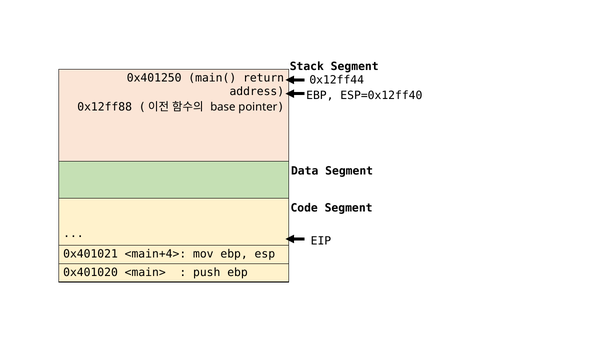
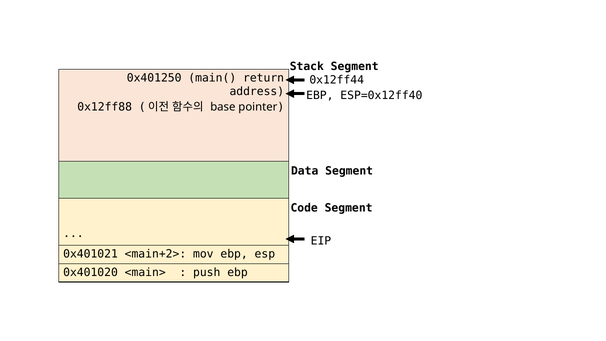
<main+4>: <main+4> -> <main+2>
